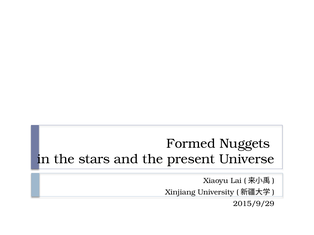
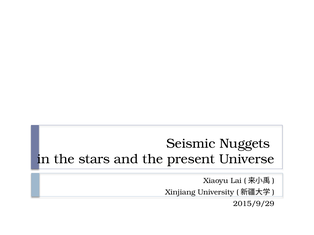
Formed: Formed -> Seismic
